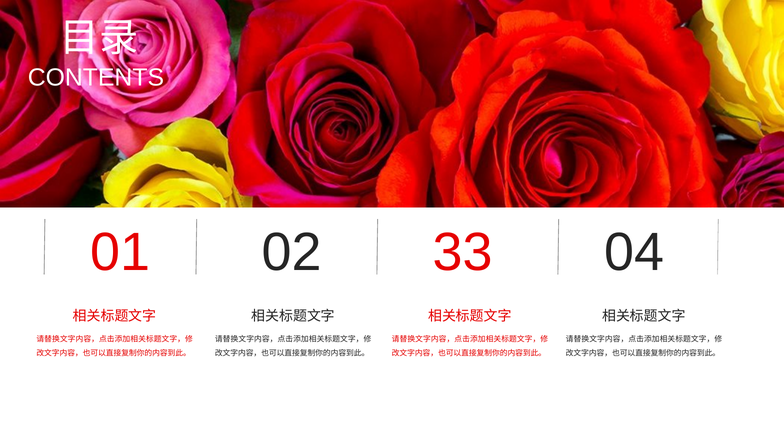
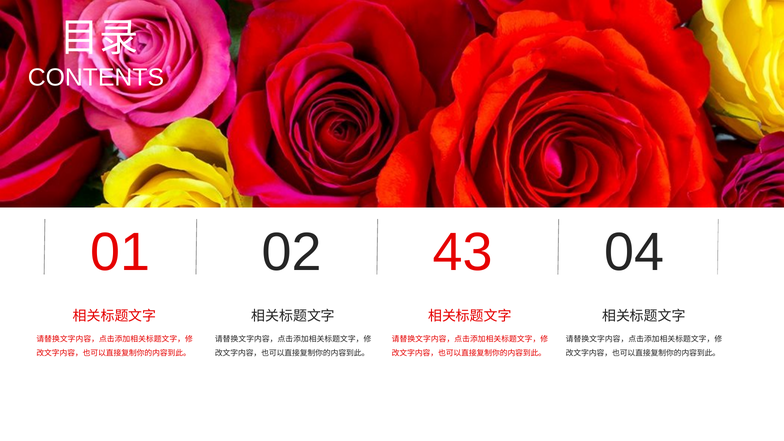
33: 33 -> 43
